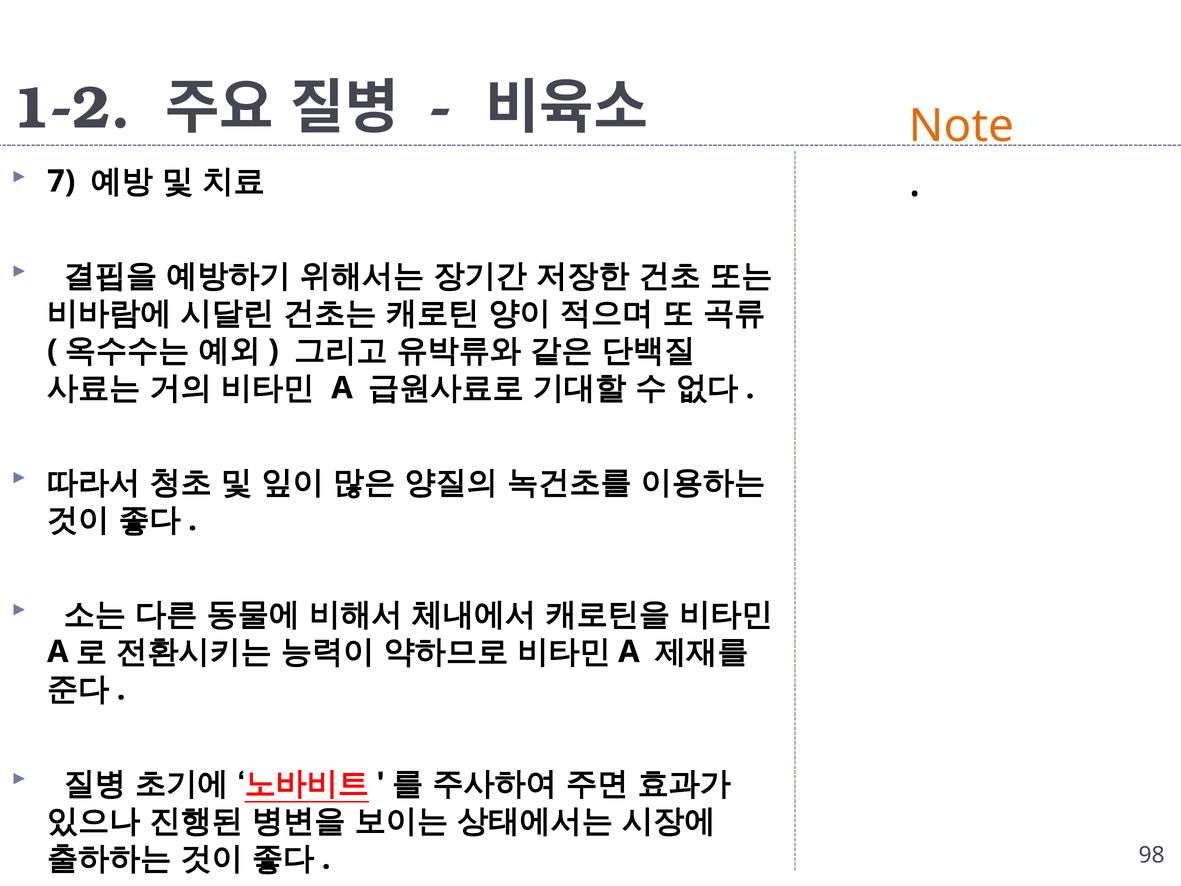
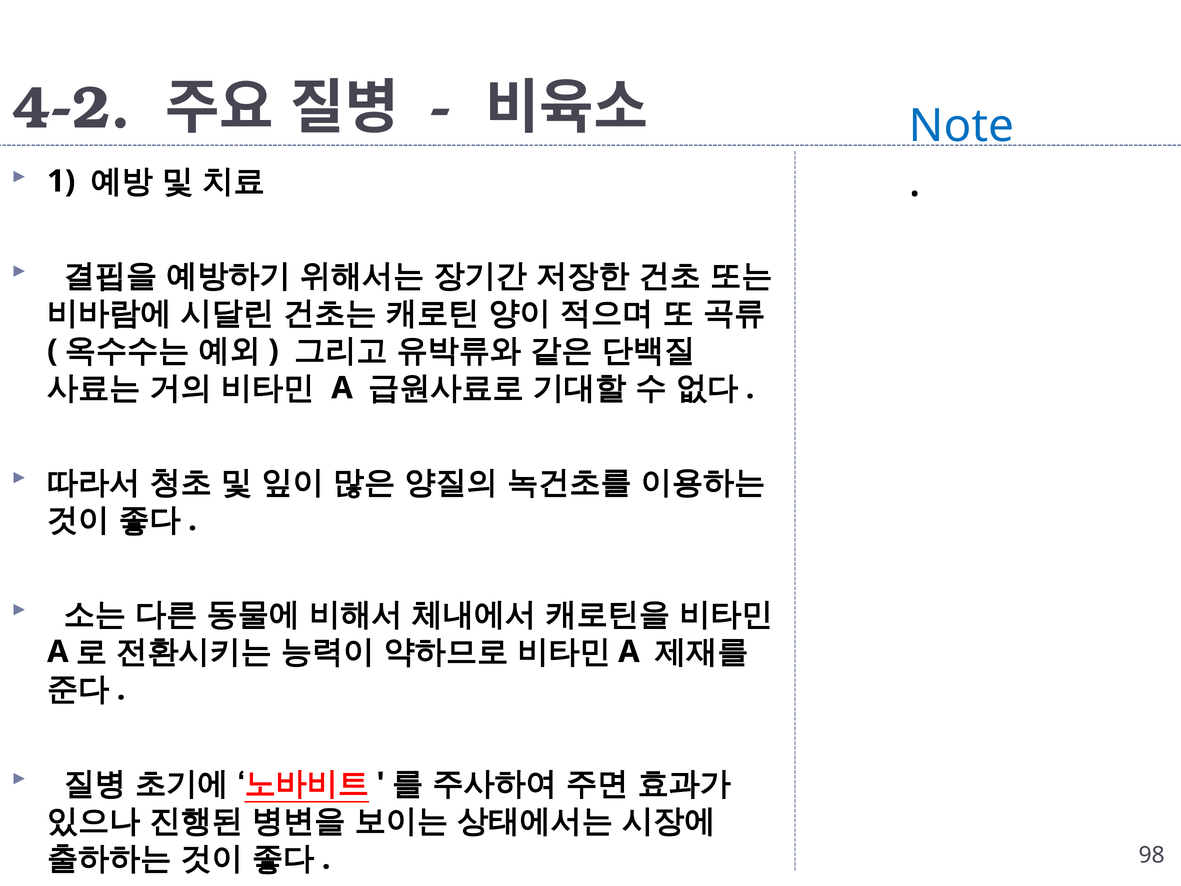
1-2: 1-2 -> 4-2
Note colour: orange -> blue
7: 7 -> 1
